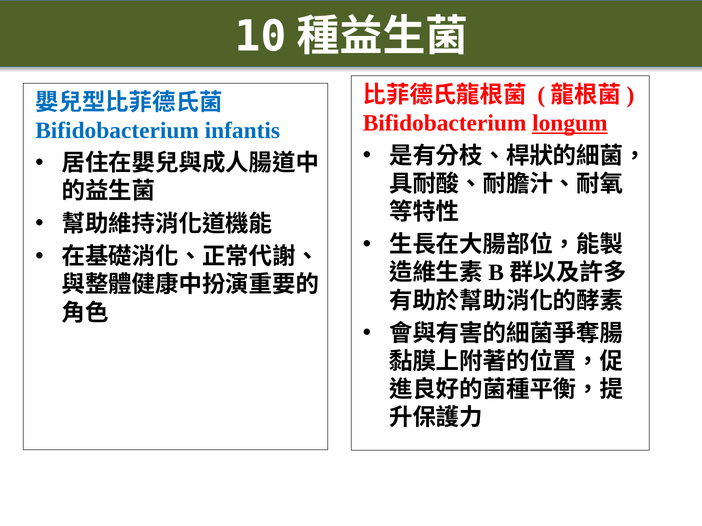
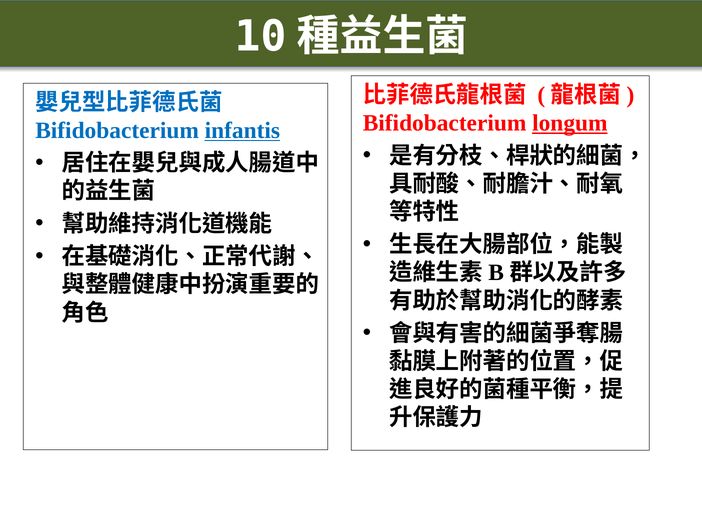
infantis underline: none -> present
